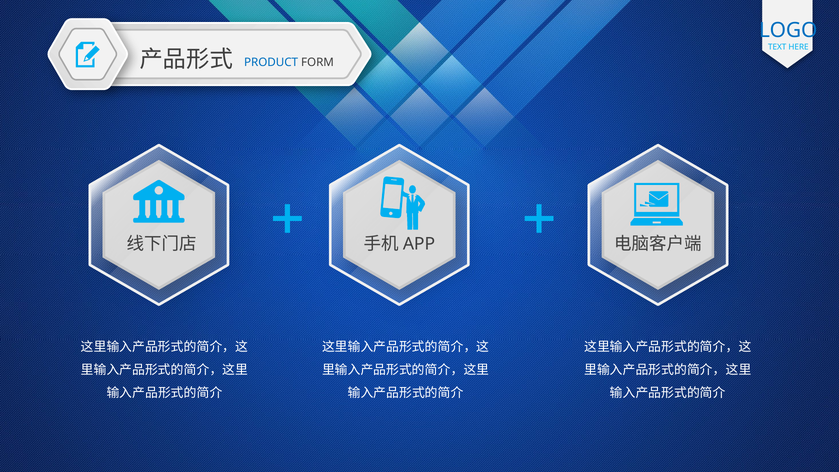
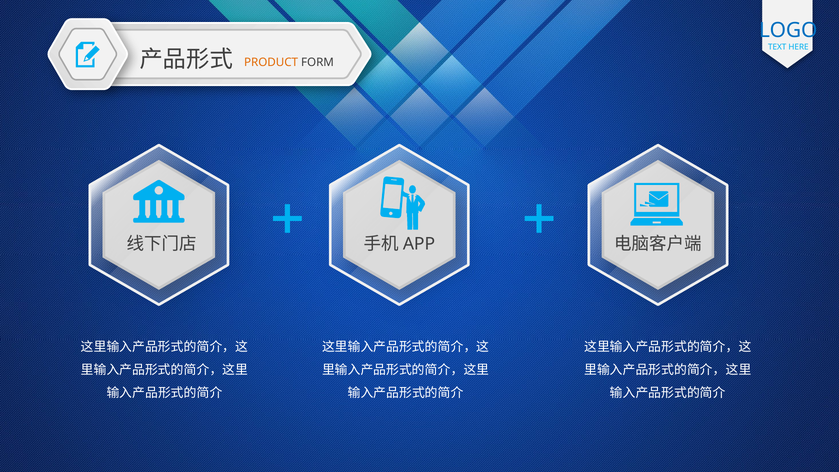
PRODUCT colour: blue -> orange
